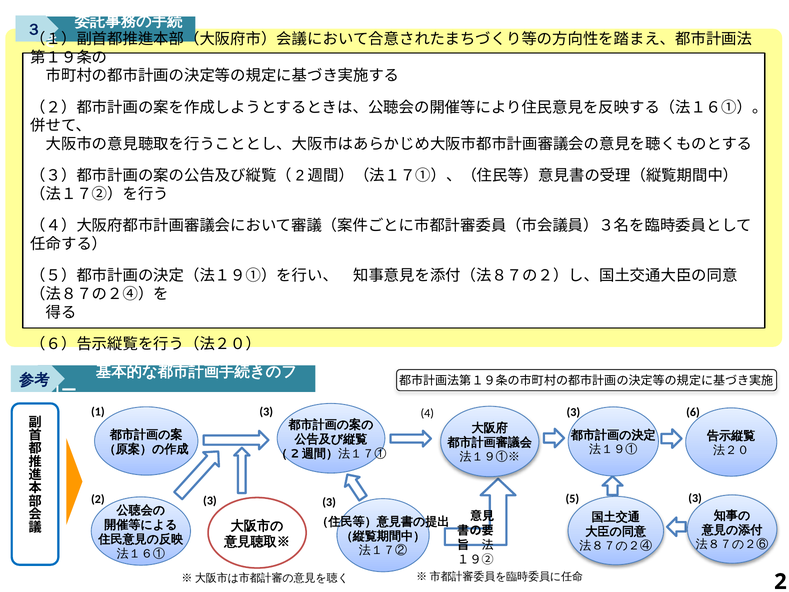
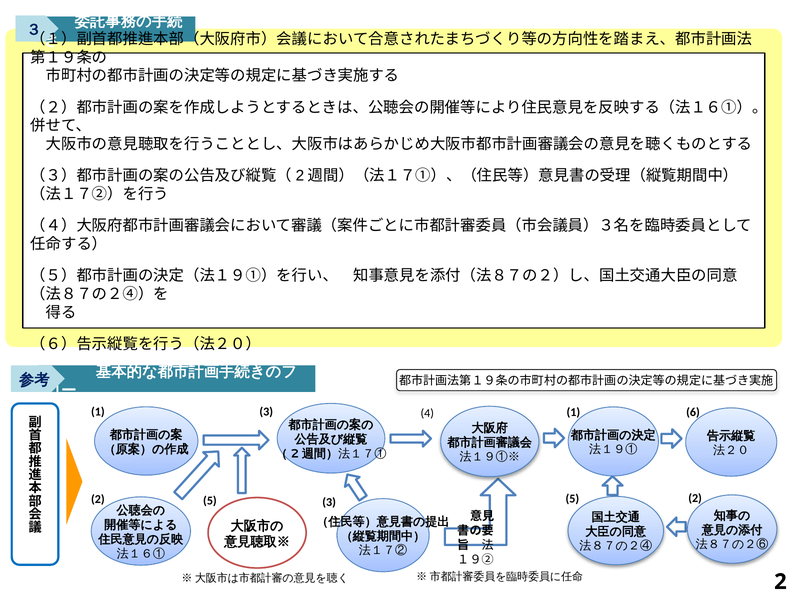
4 3: 3 -> 1
5 3: 3 -> 2
2 3: 3 -> 5
